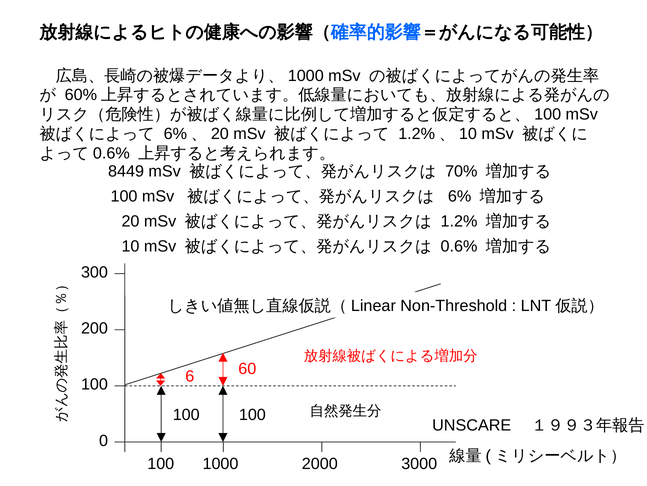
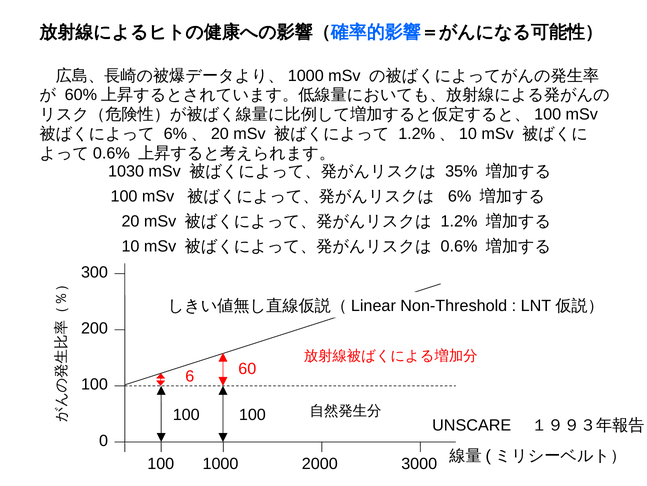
8449: 8449 -> 1030
70%: 70% -> 35%
